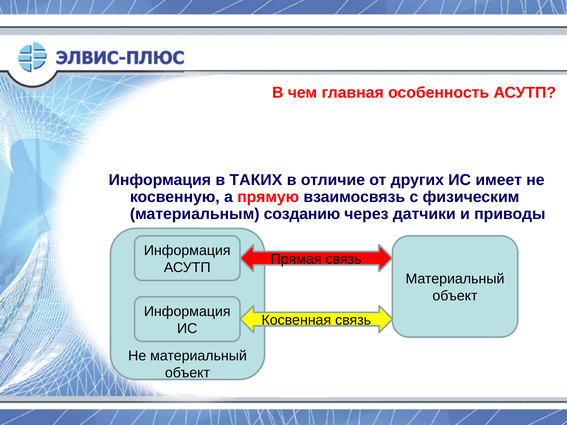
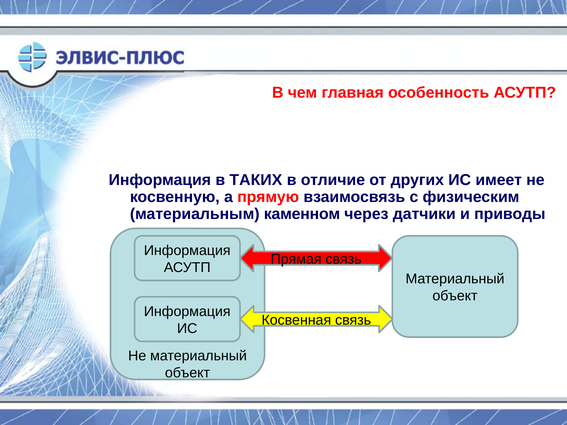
созданию: созданию -> каменном
